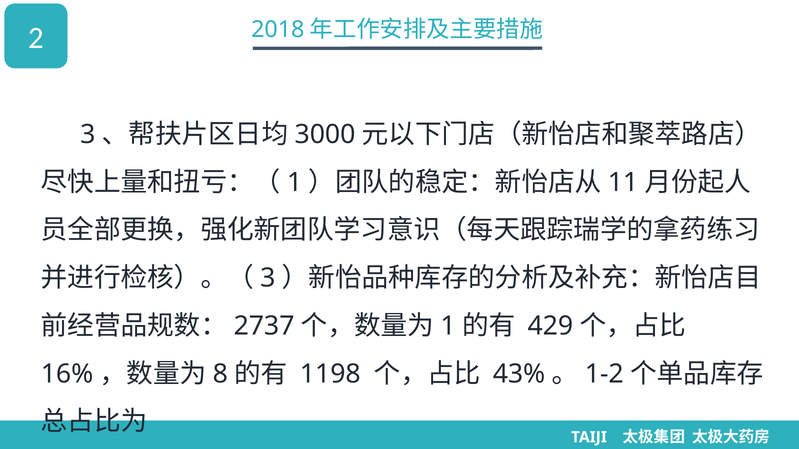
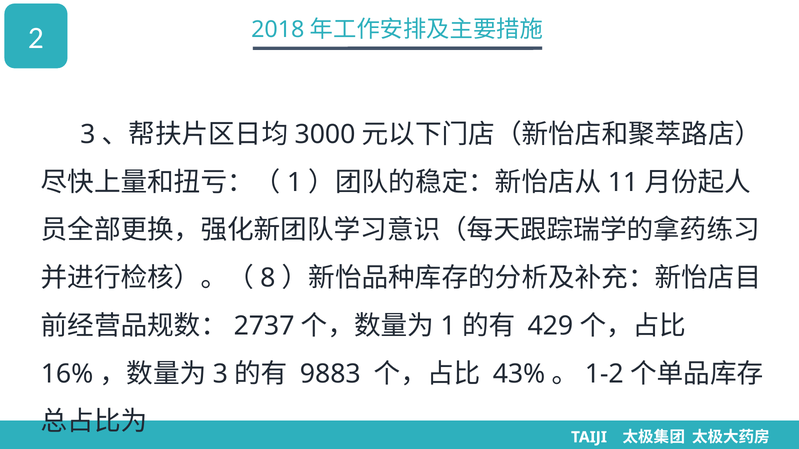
3 at (268, 278): 3 -> 8
8 at (220, 374): 8 -> 3
1198: 1198 -> 9883
